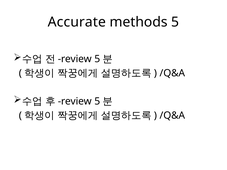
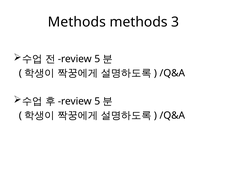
Accurate at (77, 22): Accurate -> Methods
methods 5: 5 -> 3
